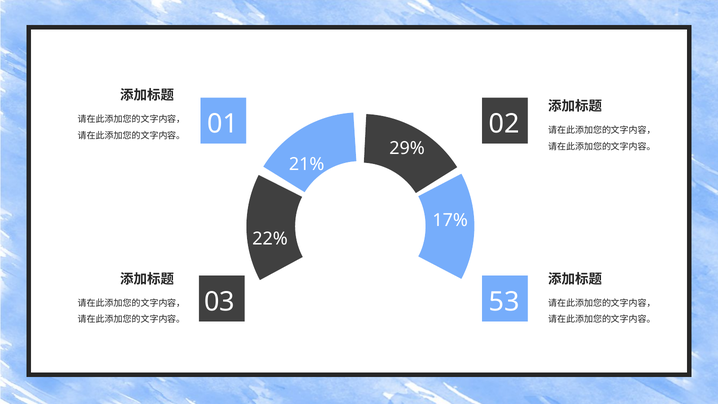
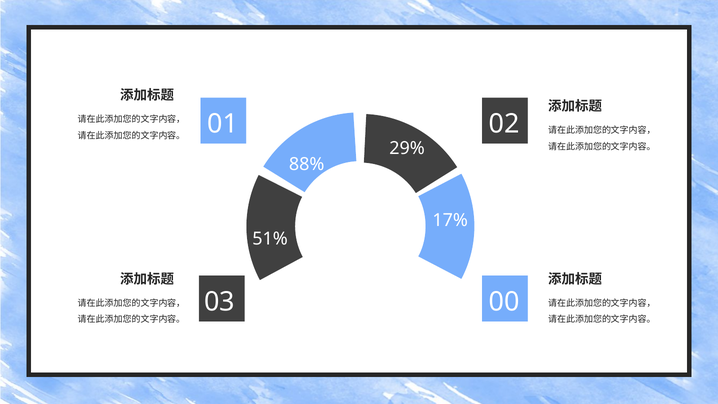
21%: 21% -> 88%
22%: 22% -> 51%
53: 53 -> 00
